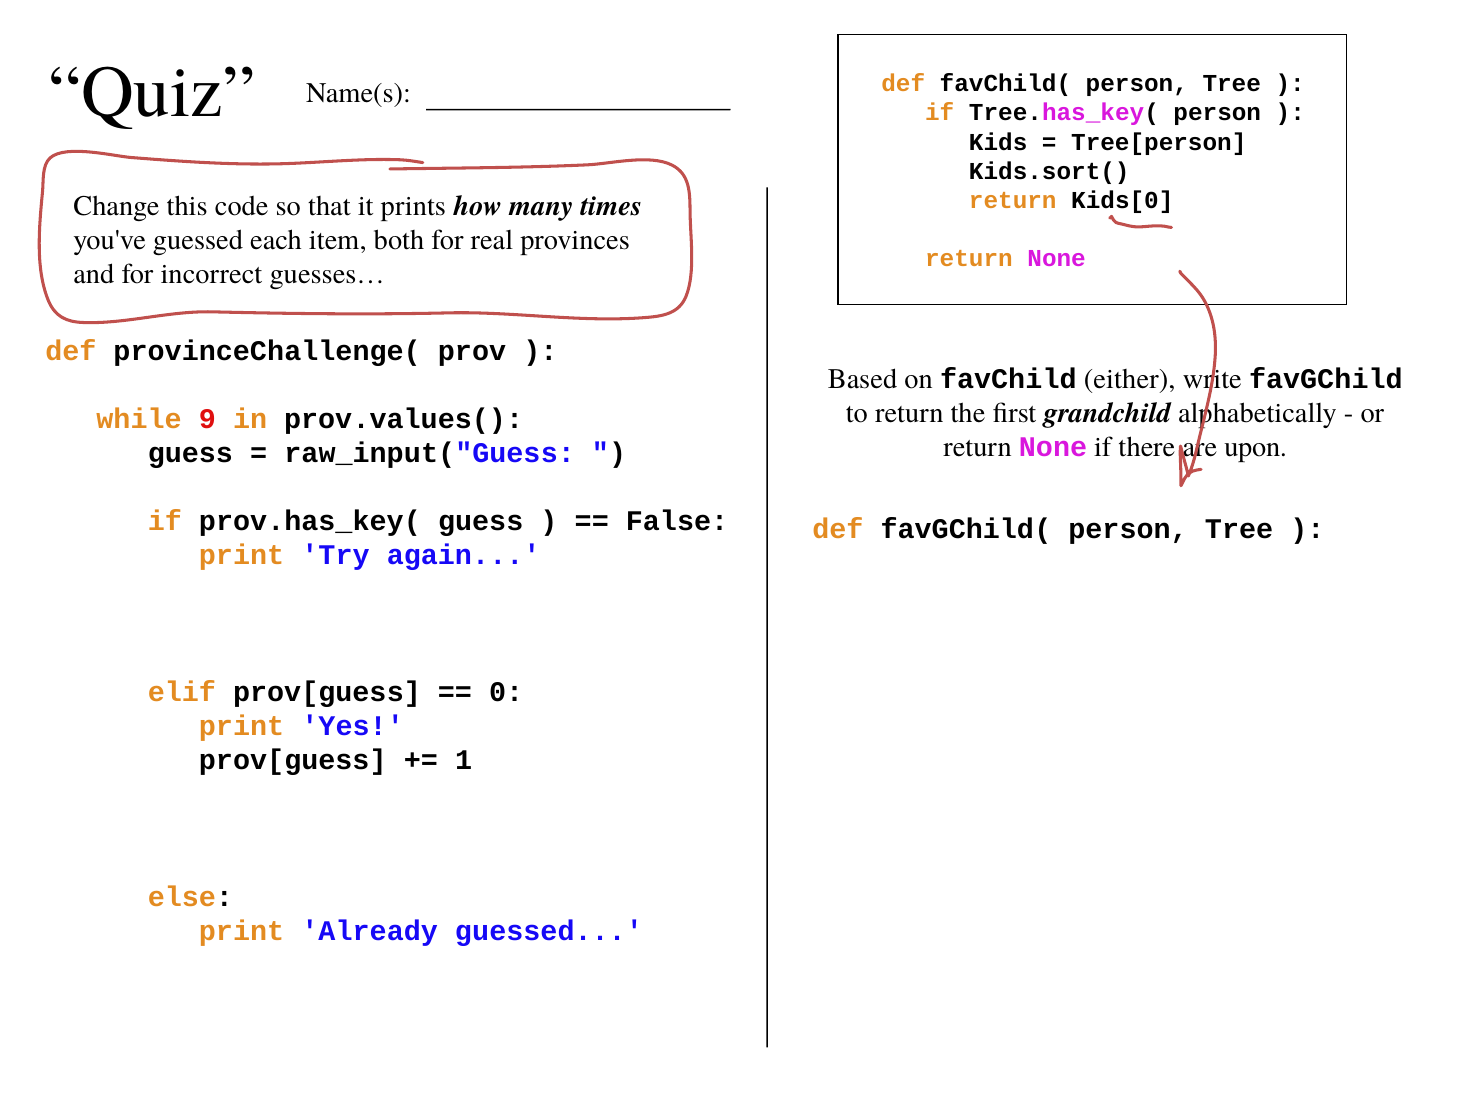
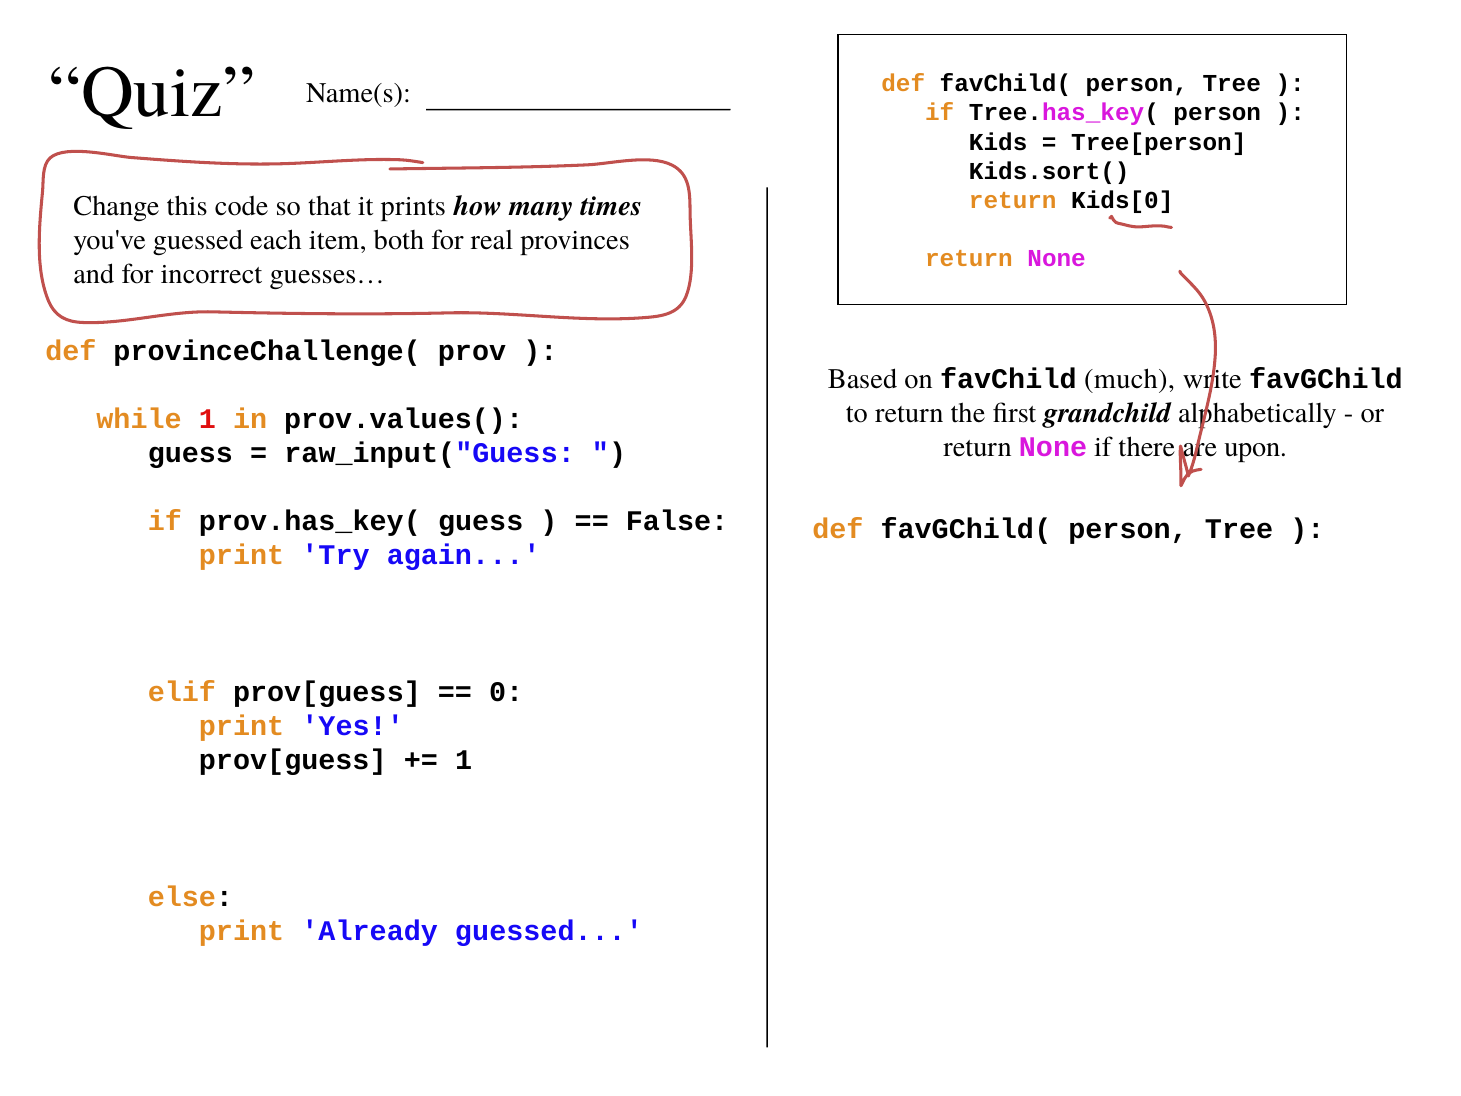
either: either -> much
while 9: 9 -> 1
